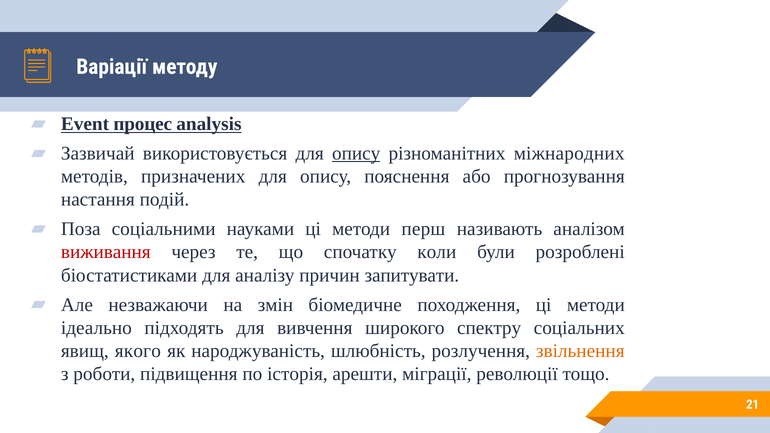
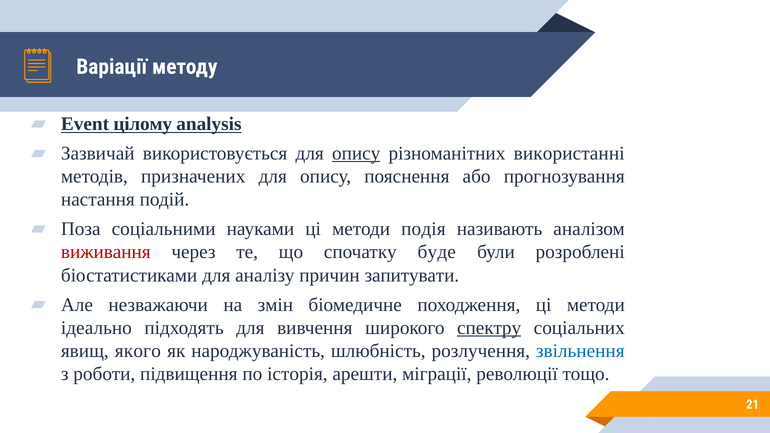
процес: процес -> цілому
міжнародних: міжнародних -> використанні
перш: перш -> подія
коли: коли -> буде
спектру underline: none -> present
звільнення colour: orange -> blue
